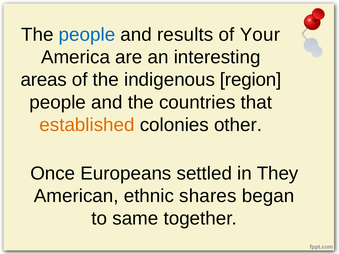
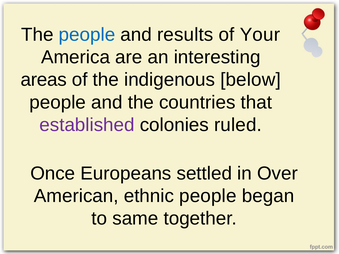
region: region -> below
established colour: orange -> purple
other: other -> ruled
They: They -> Over
ethnic shares: shares -> people
